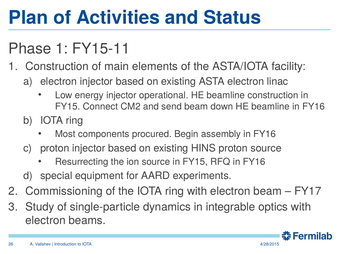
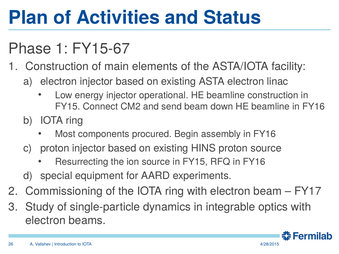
FY15-11: FY15-11 -> FY15-67
